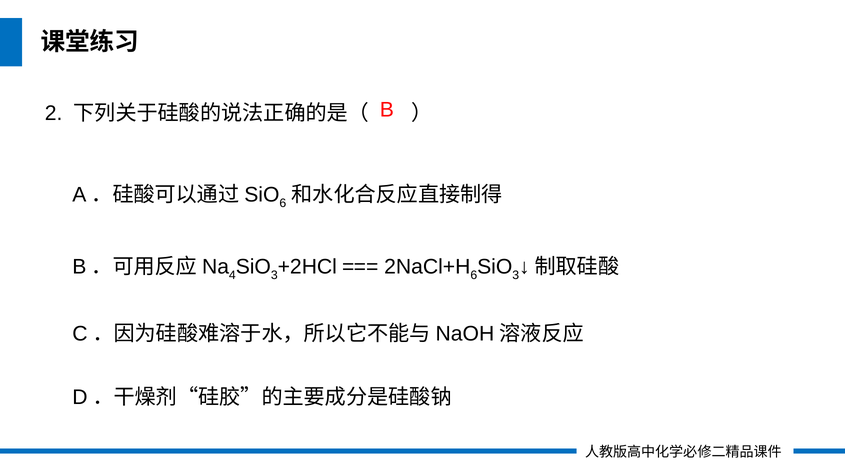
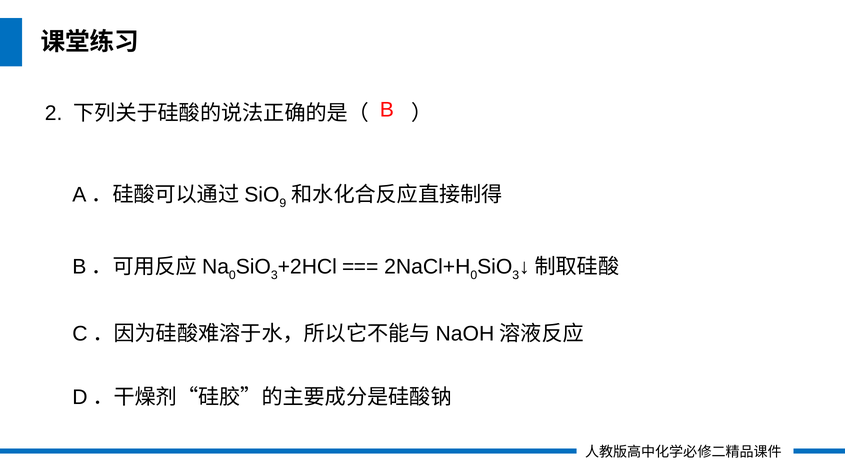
6 at (283, 203): 6 -> 9
4 at (232, 275): 4 -> 0
6 at (474, 275): 6 -> 0
